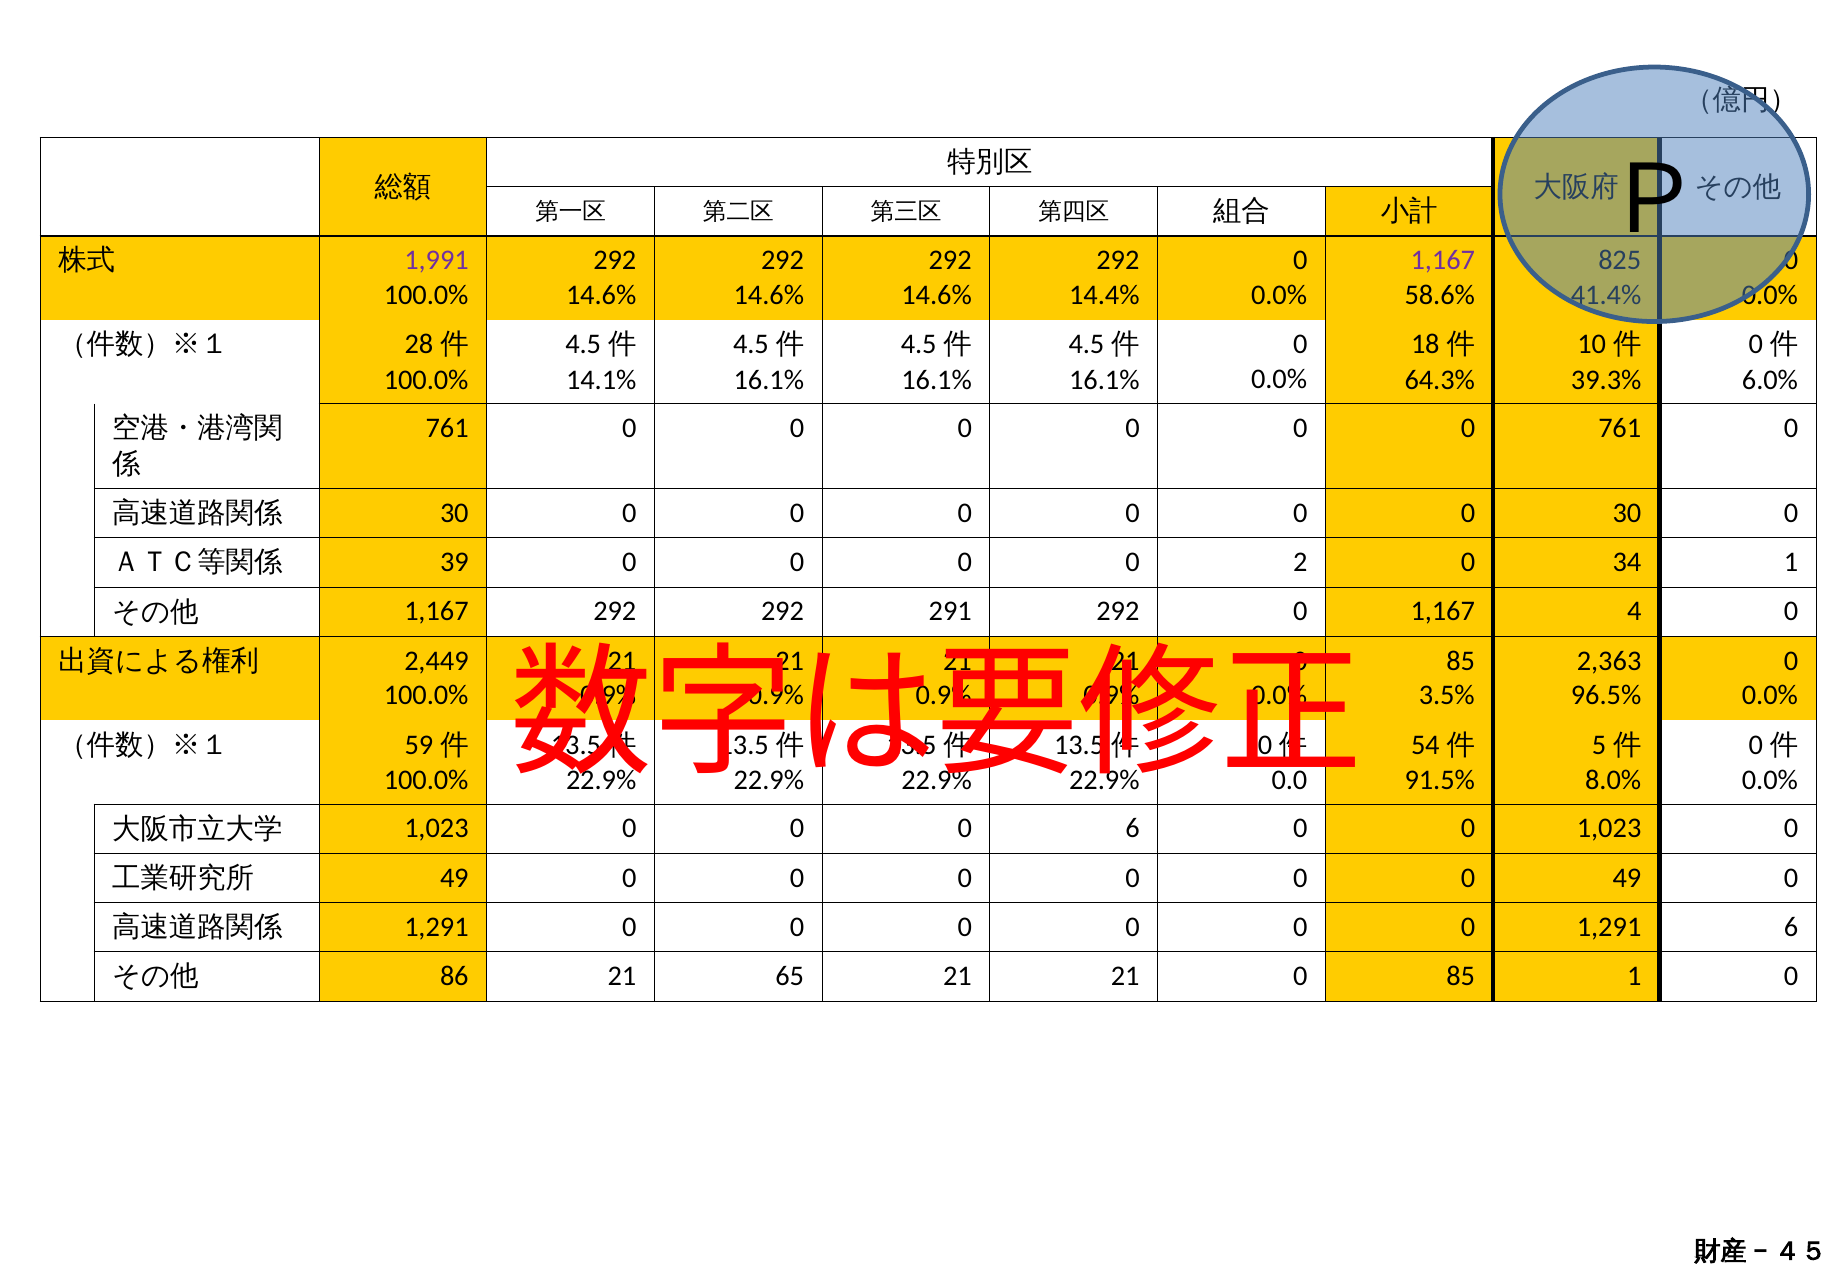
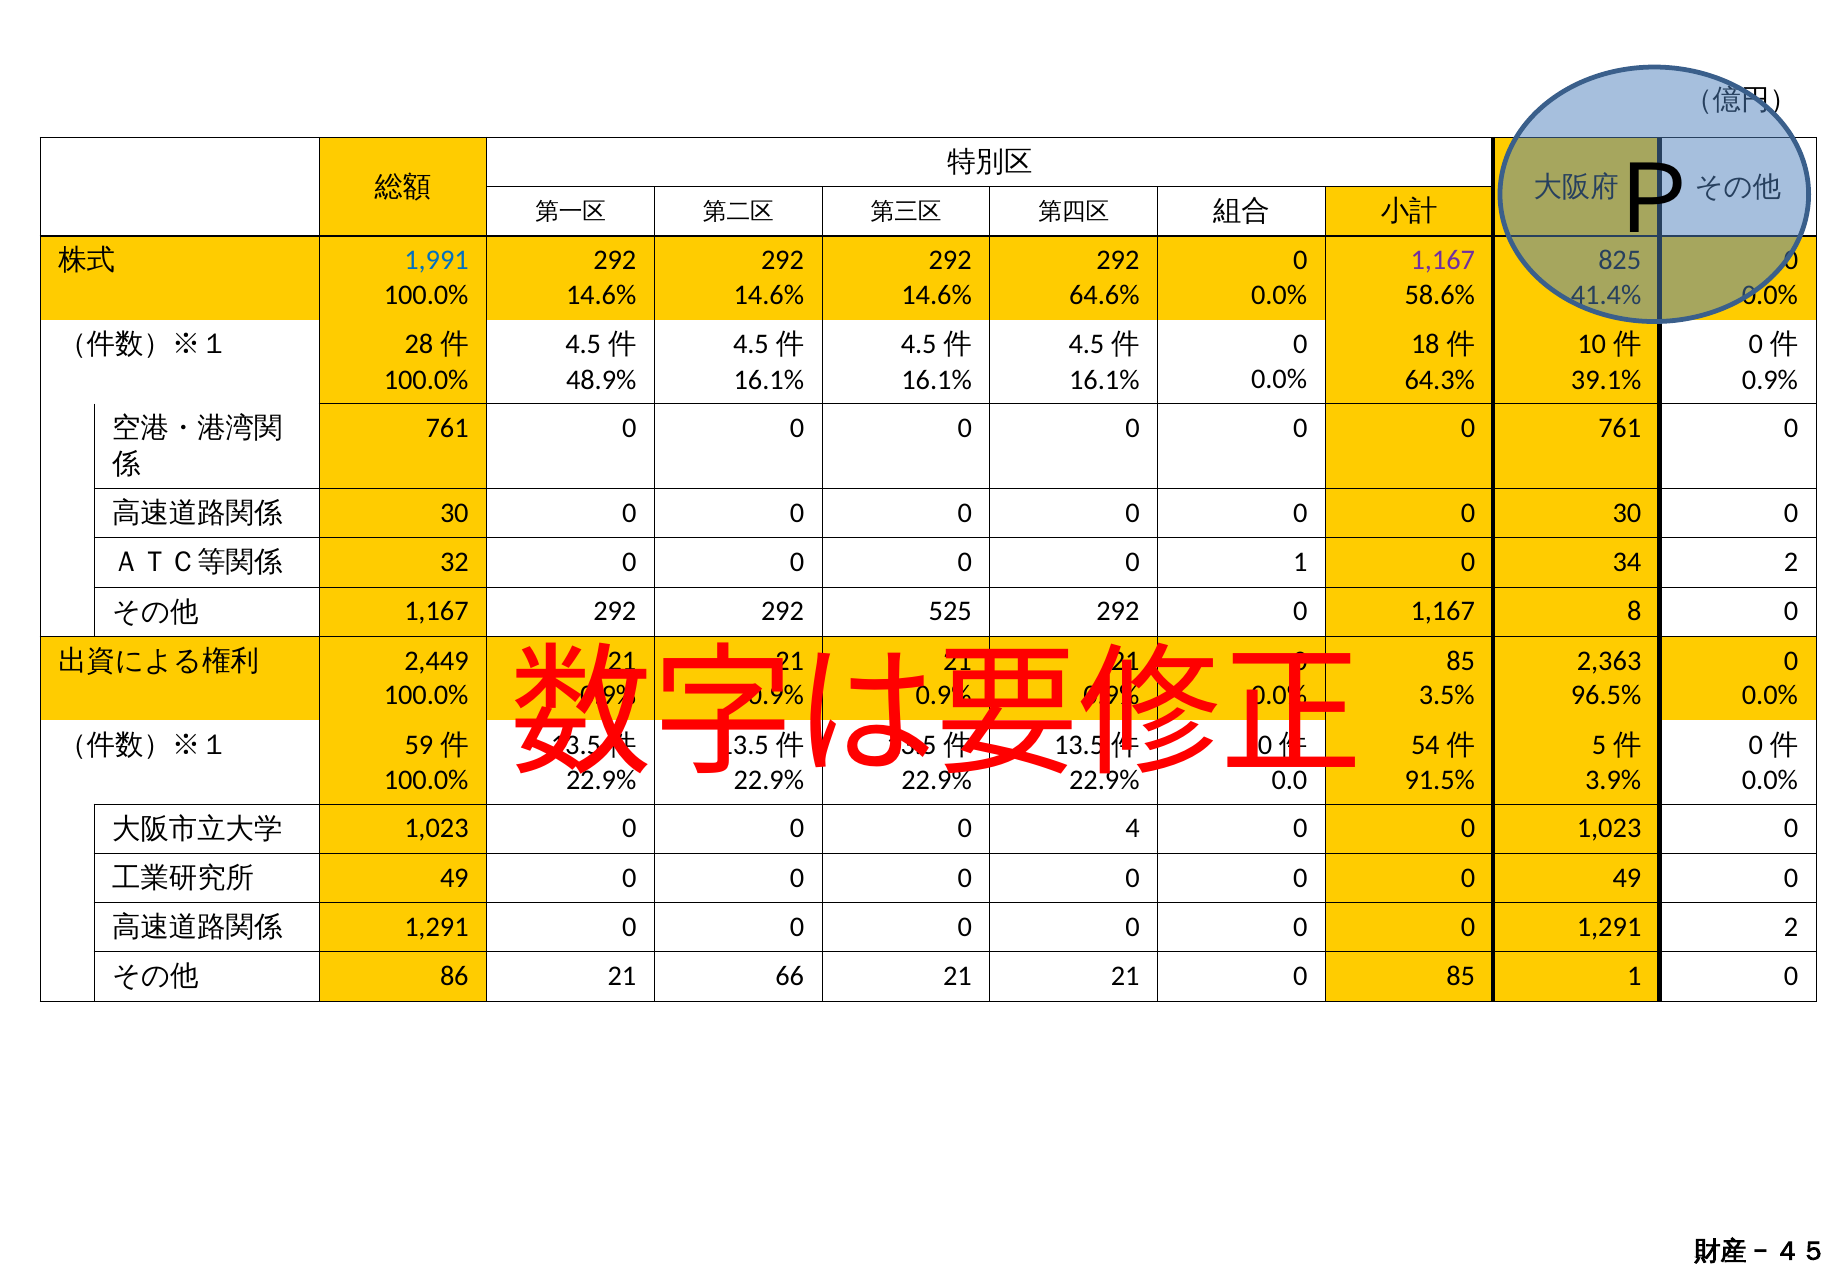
1,991 colour: purple -> blue
14.4%: 14.4% -> 64.6%
14.1%: 14.1% -> 48.9%
39.3%: 39.3% -> 39.1%
6.0% at (1770, 380): 6.0% -> 0.9%
39: 39 -> 32
0 2: 2 -> 1
34 1: 1 -> 2
291: 291 -> 525
4: 4 -> 8
8.0%: 8.0% -> 3.9%
0 6: 6 -> 4
1,291 6: 6 -> 2
65: 65 -> 66
